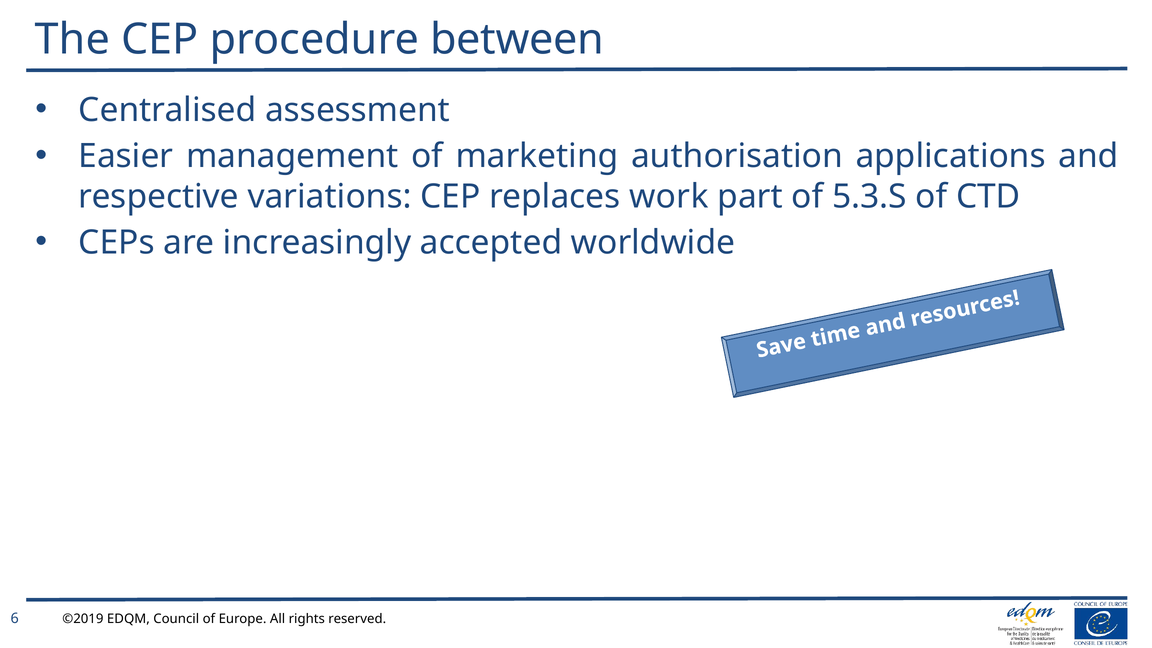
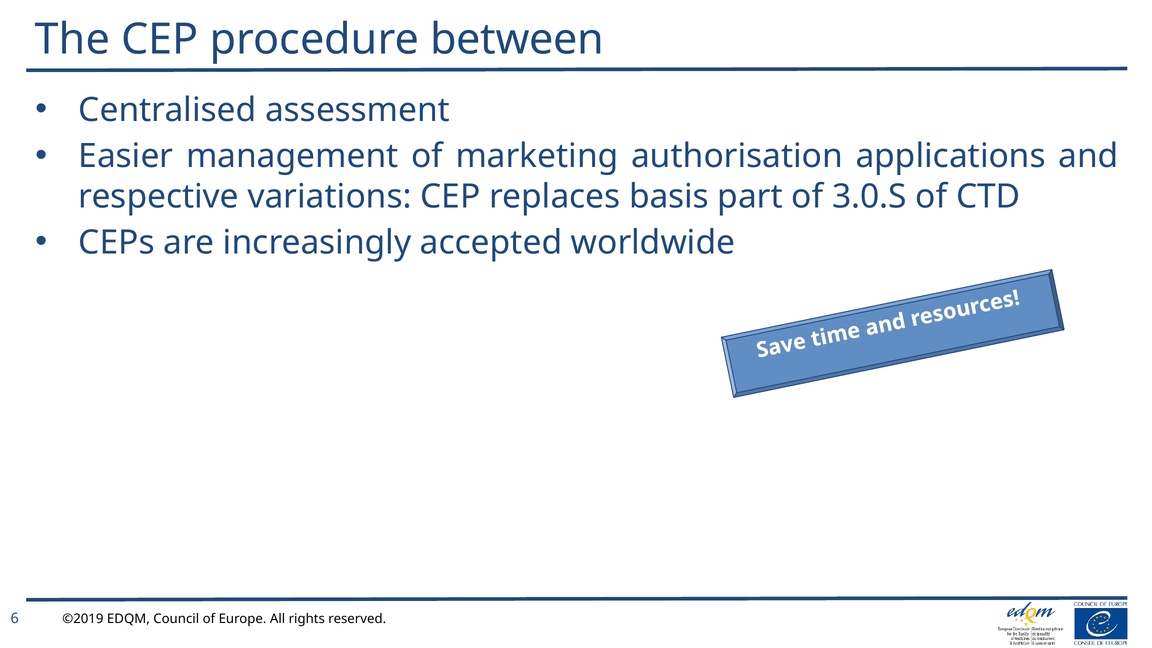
work: work -> basis
5.3.S: 5.3.S -> 3.0.S
